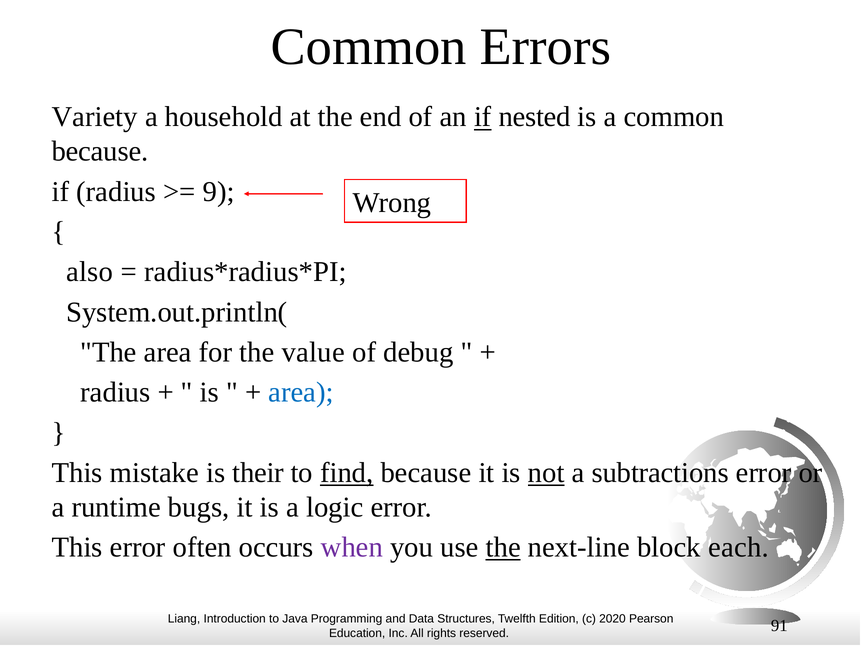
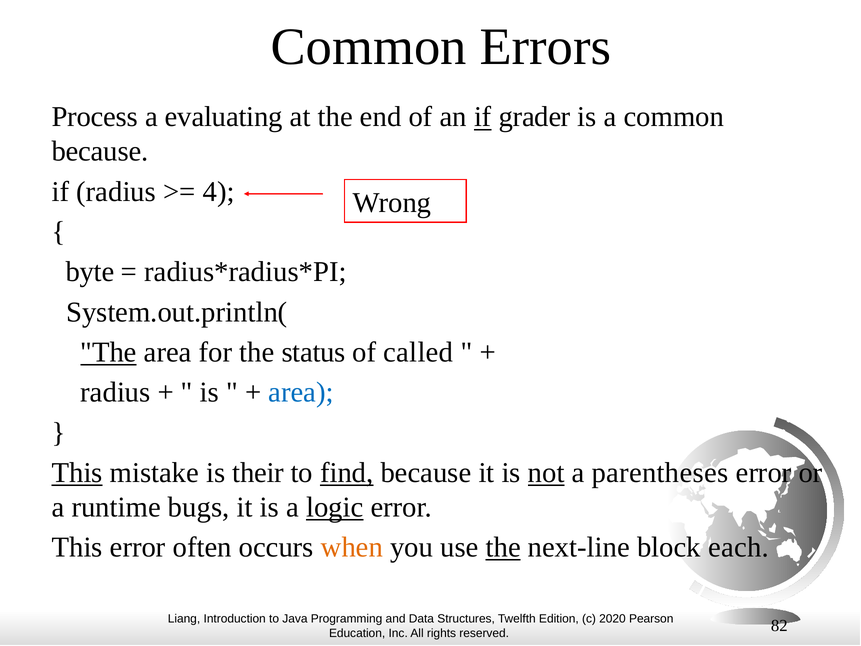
Variety: Variety -> Process
household: household -> evaluating
nested: nested -> grader
9: 9 -> 4
also: also -> byte
The at (109, 352) underline: none -> present
value: value -> status
debug: debug -> called
This at (77, 473) underline: none -> present
subtractions: subtractions -> parentheses
logic underline: none -> present
when colour: purple -> orange
91: 91 -> 82
